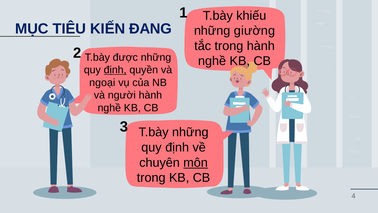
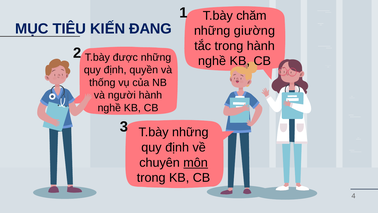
khiếu: khiếu -> chăm
định at (115, 70) underline: present -> none
ngoại: ngoại -> thống
